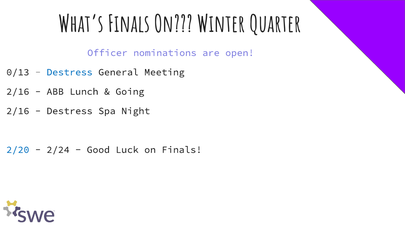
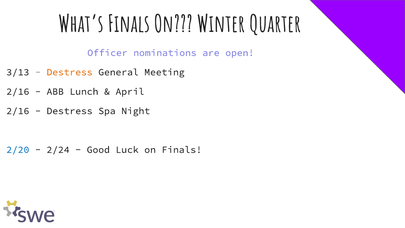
0/13: 0/13 -> 3/13
Destress at (70, 72) colour: blue -> orange
Going: Going -> April
